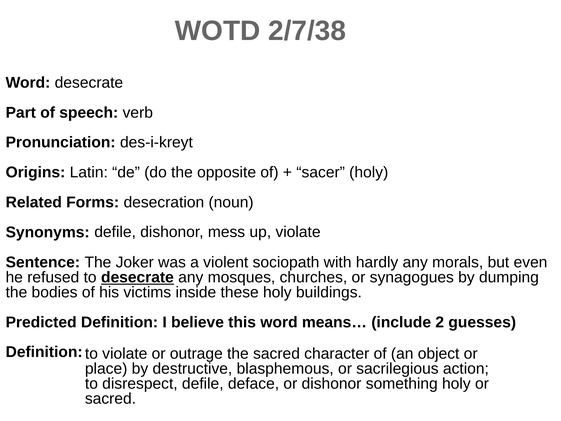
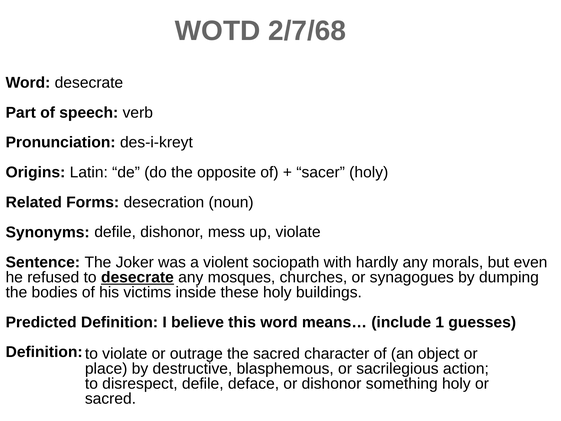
2/7/38: 2/7/38 -> 2/7/68
2: 2 -> 1
